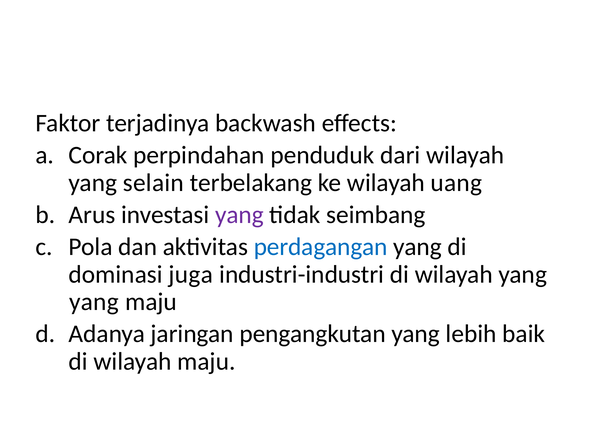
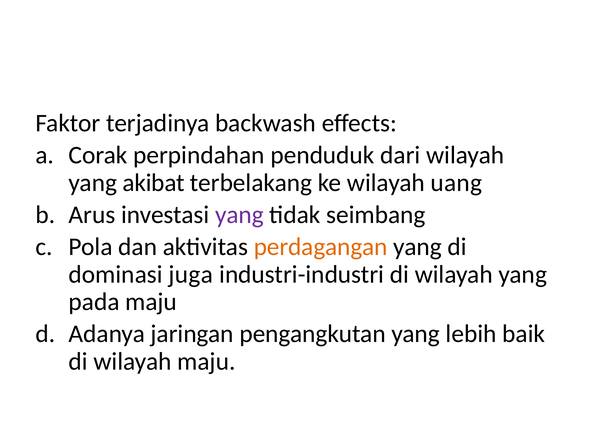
selain: selain -> akibat
perdagangan colour: blue -> orange
yang at (94, 302): yang -> pada
